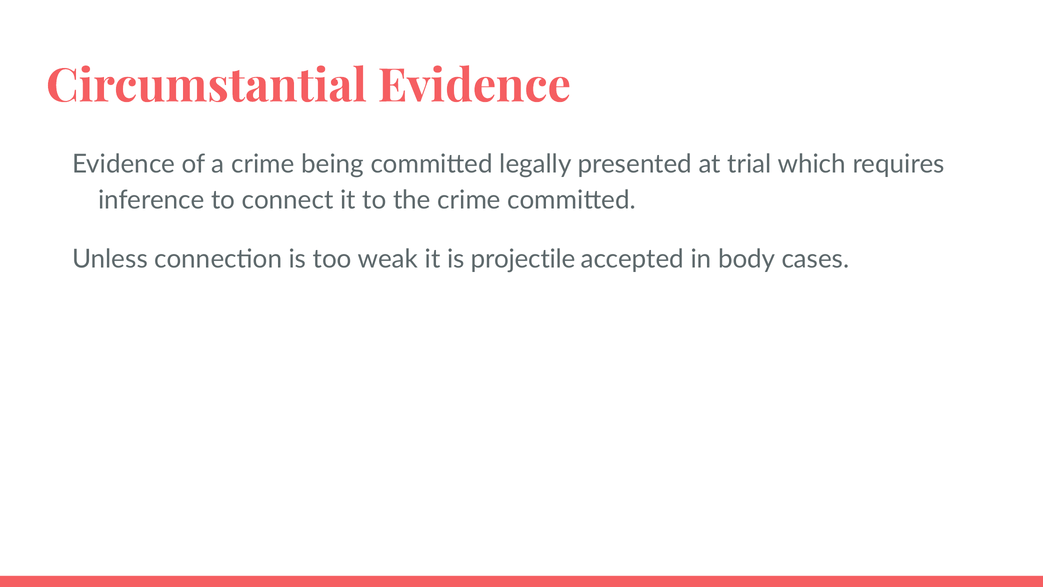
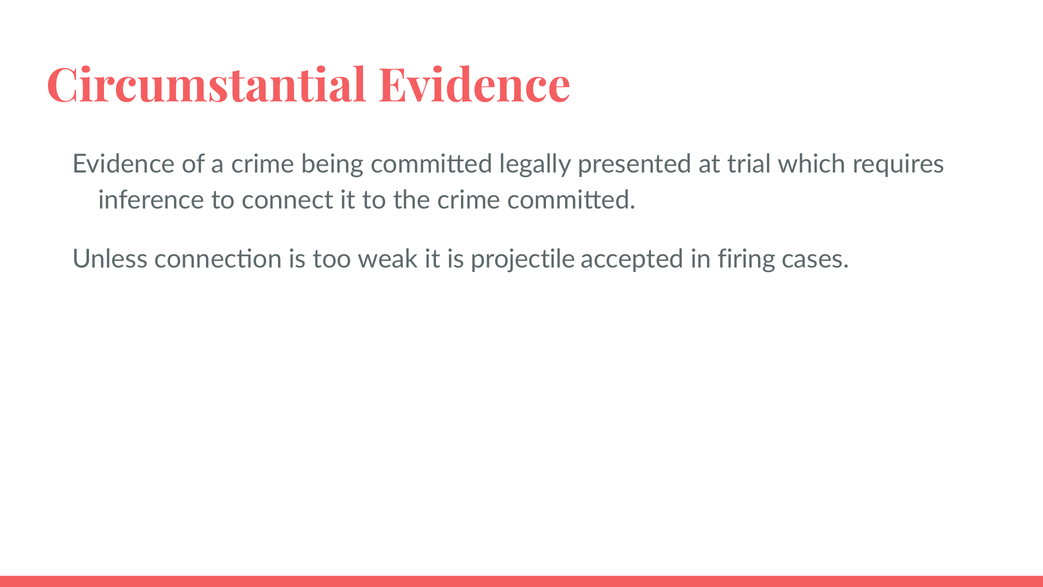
body: body -> firing
